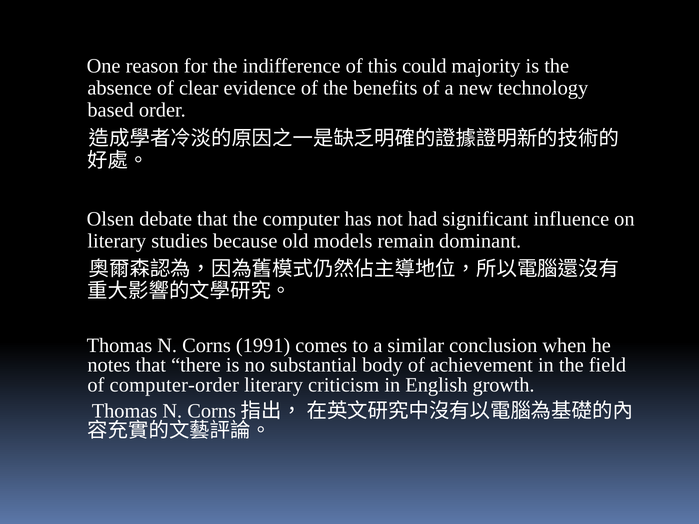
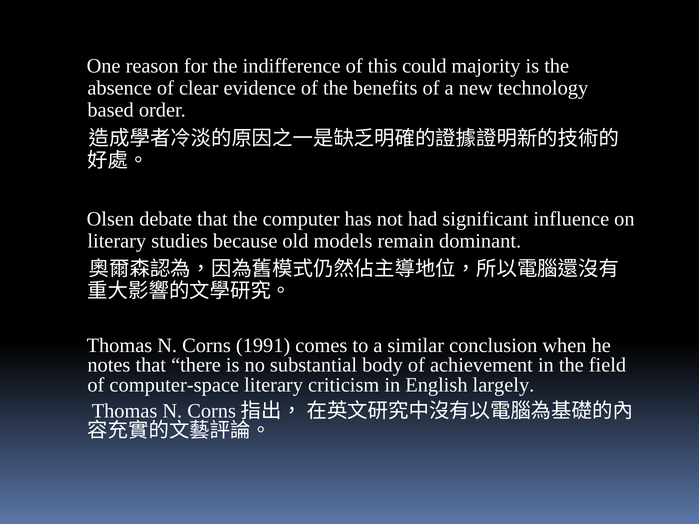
computer-order: computer-order -> computer-space
growth: growth -> largely
